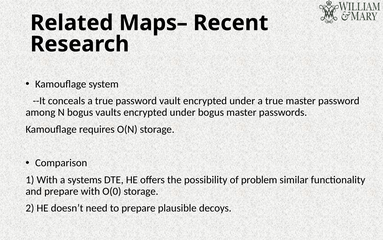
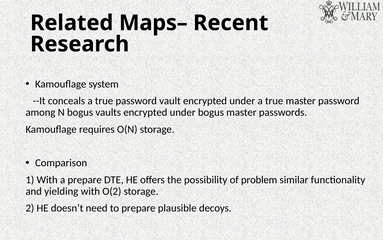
a systems: systems -> prepare
and prepare: prepare -> yielding
O(0: O(0 -> O(2
